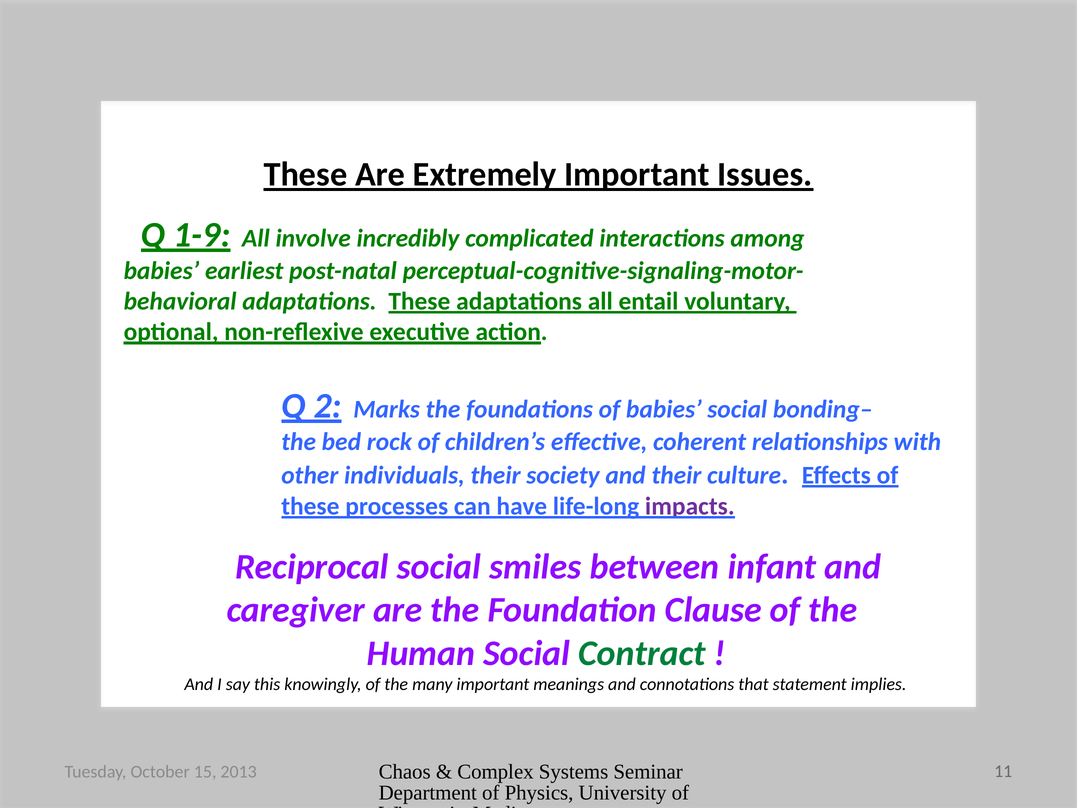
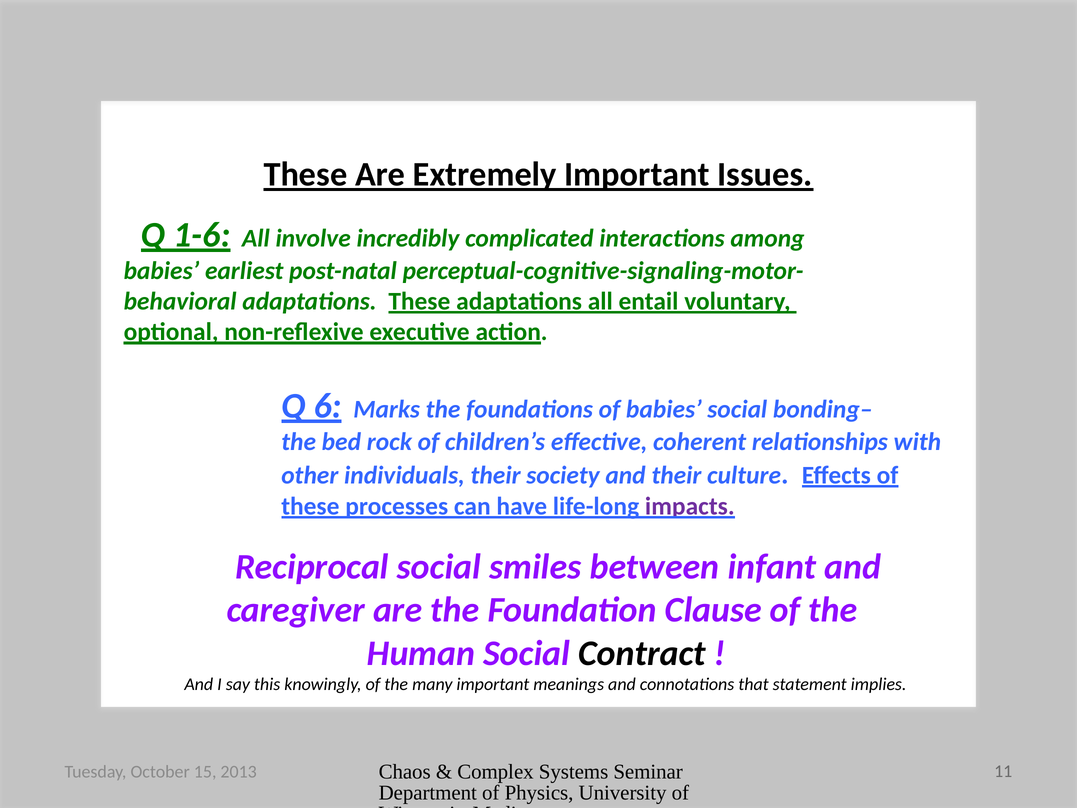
1-9: 1-9 -> 1-6
2: 2 -> 6
Contract colour: green -> black
